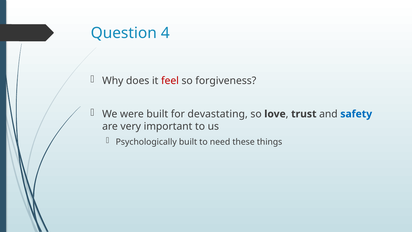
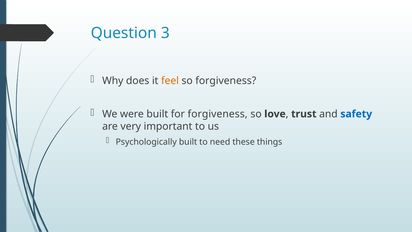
4: 4 -> 3
feel colour: red -> orange
for devastating: devastating -> forgiveness
